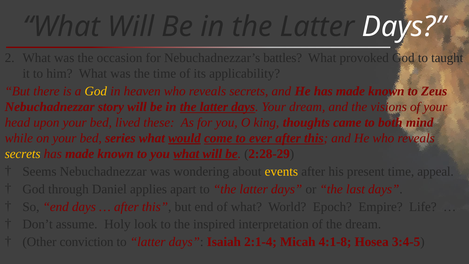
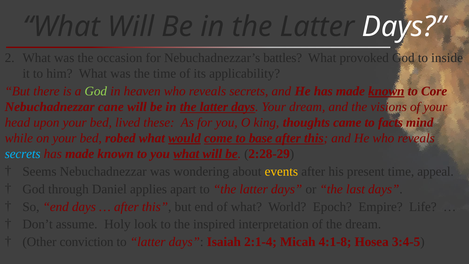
taught: taught -> inside
God at (96, 91) colour: yellow -> light green
known at (386, 91) underline: none -> present
Zeus: Zeus -> Core
story: story -> cane
both: both -> facts
series: series -> robed
ever: ever -> base
secrets at (23, 154) colour: yellow -> light blue
